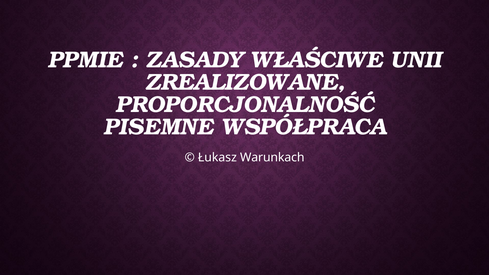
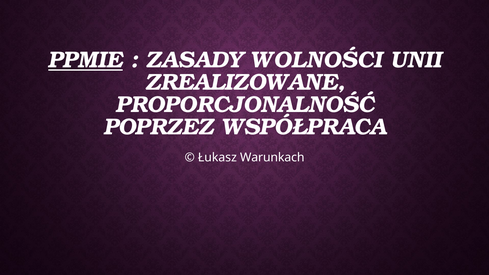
PPMIE underline: none -> present
WŁAŚCIWE: WŁAŚCIWE -> WOLNOŚCI
PISEMNE: PISEMNE -> POPRZEZ
